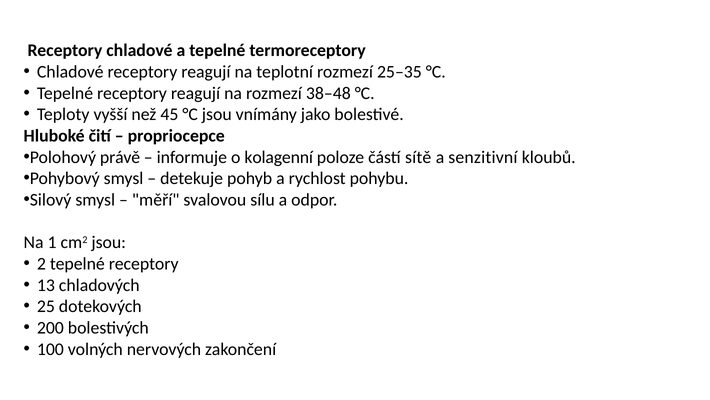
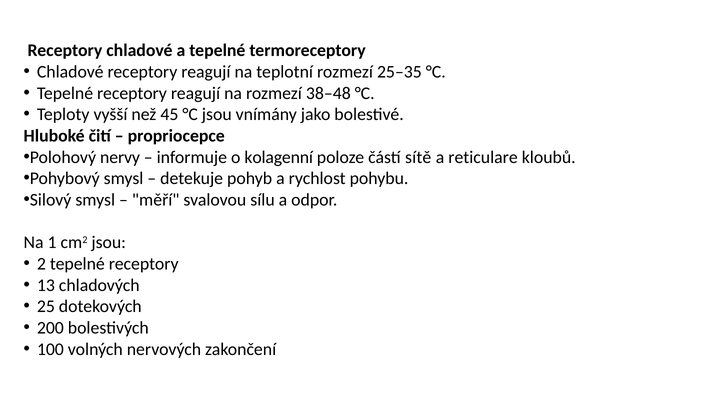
právě: právě -> nervy
senzitivní: senzitivní -> reticulare
